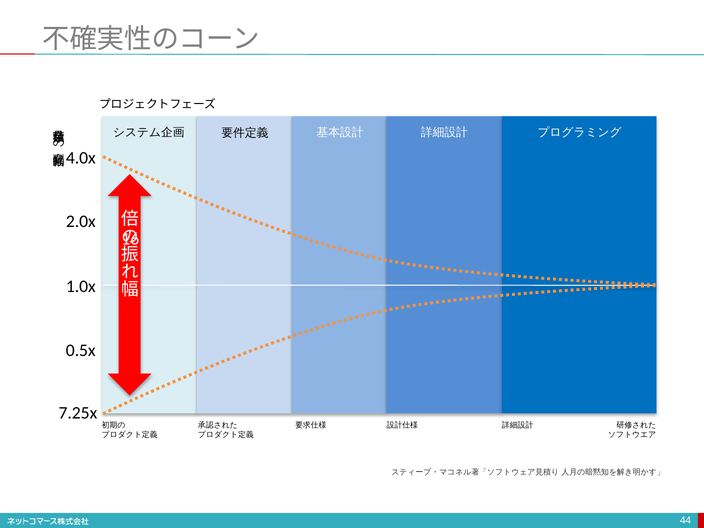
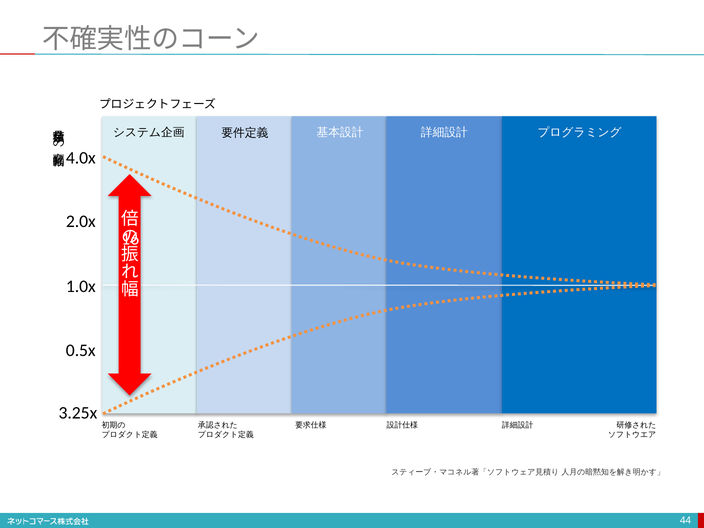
7.25x: 7.25x -> 3.25x
